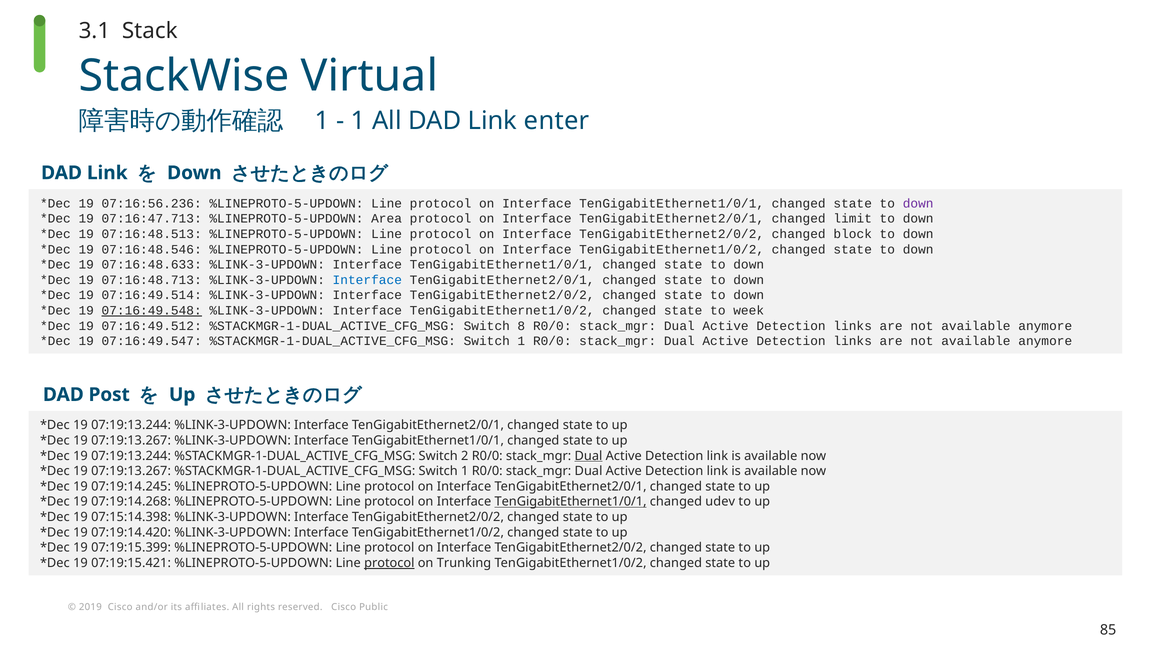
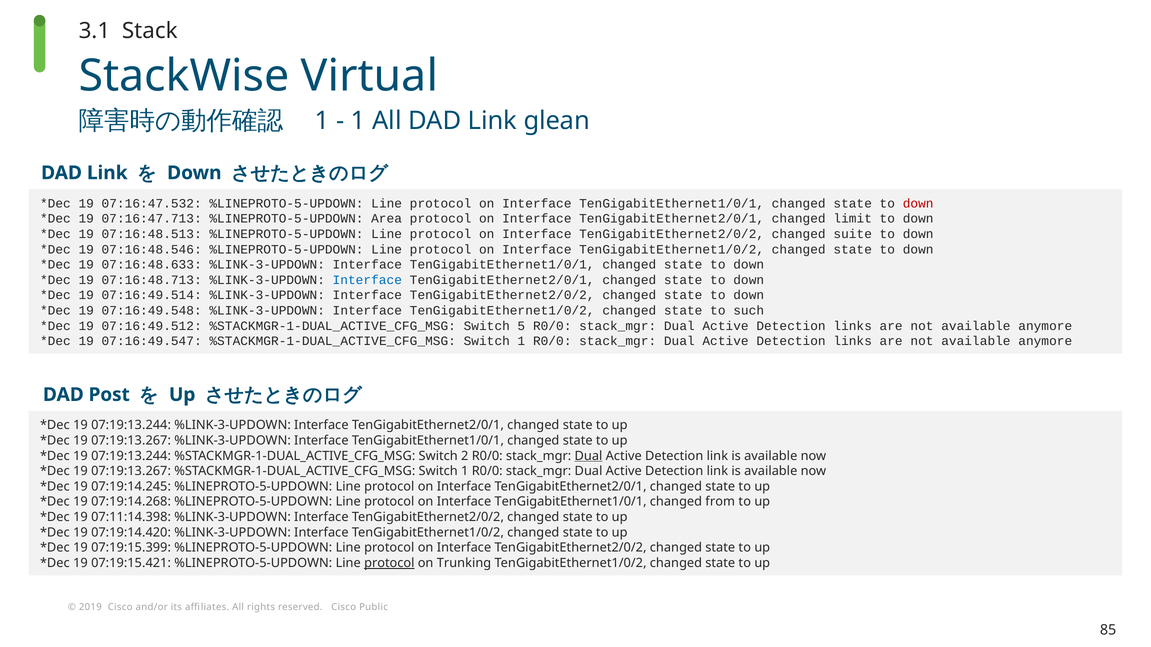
enter: enter -> glean
07:16:56.236: 07:16:56.236 -> 07:16:47.532
down at (918, 204) colour: purple -> red
block: block -> suite
07:16:49.548 underline: present -> none
week: week -> such
8: 8 -> 5
TenGigabitEthernet1/0/1 at (571, 502) underline: present -> none
udev: udev -> from
07:15:14.398: 07:15:14.398 -> 07:11:14.398
